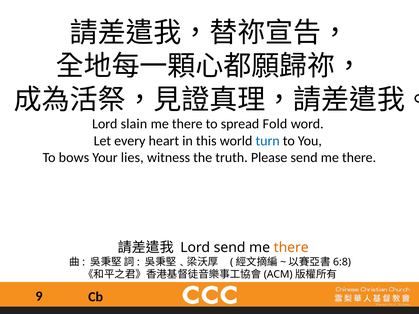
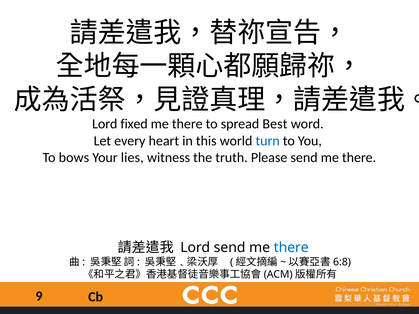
slain: slain -> fixed
Fold: Fold -> Best
there at (291, 248) colour: orange -> blue
